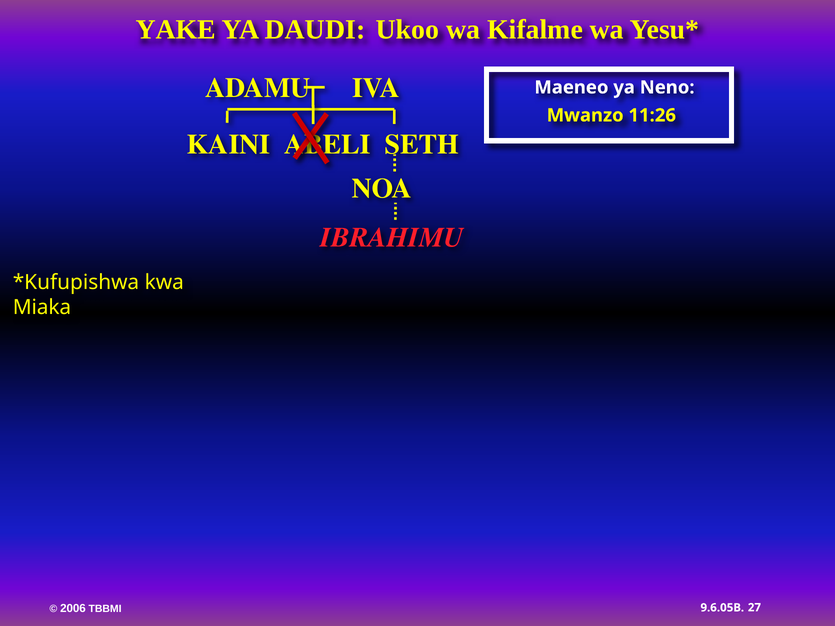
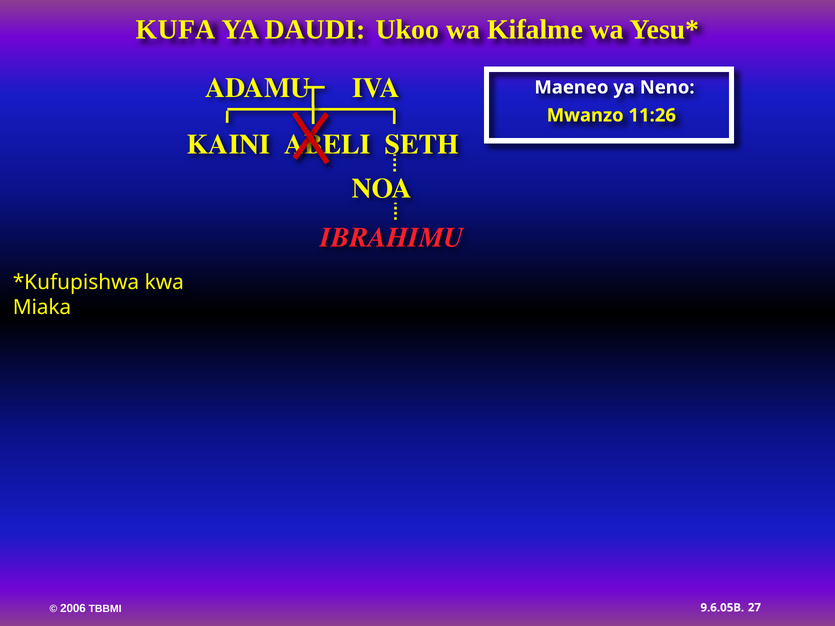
YAKE: YAKE -> KUFA
